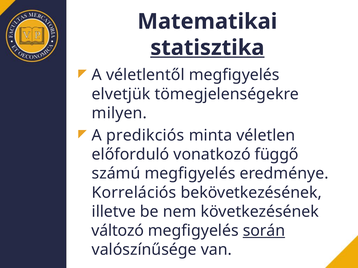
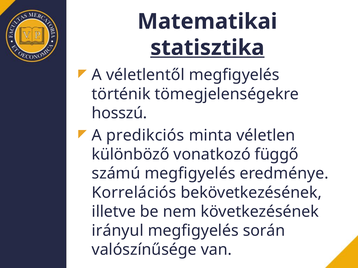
elvetjük: elvetjük -> történik
milyen: milyen -> hosszú
előforduló: előforduló -> különböző
változó: változó -> irányul
során underline: present -> none
